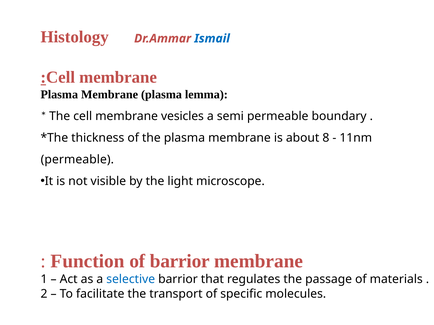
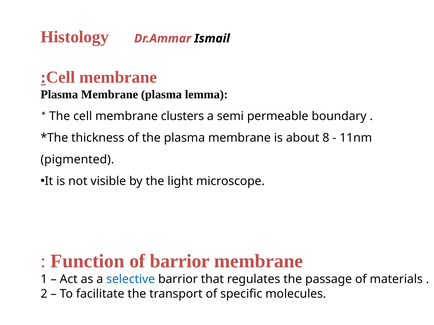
Ismail colour: blue -> black
vesicles: vesicles -> clusters
permeable at (77, 160): permeable -> pigmented
